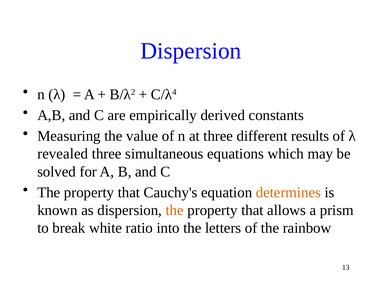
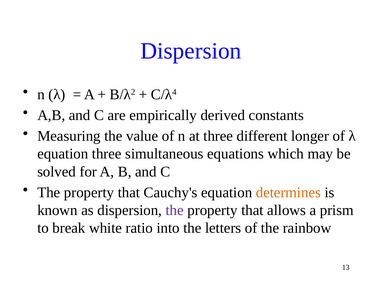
results: results -> longer
revealed at (63, 154): revealed -> equation
the at (175, 211) colour: orange -> purple
